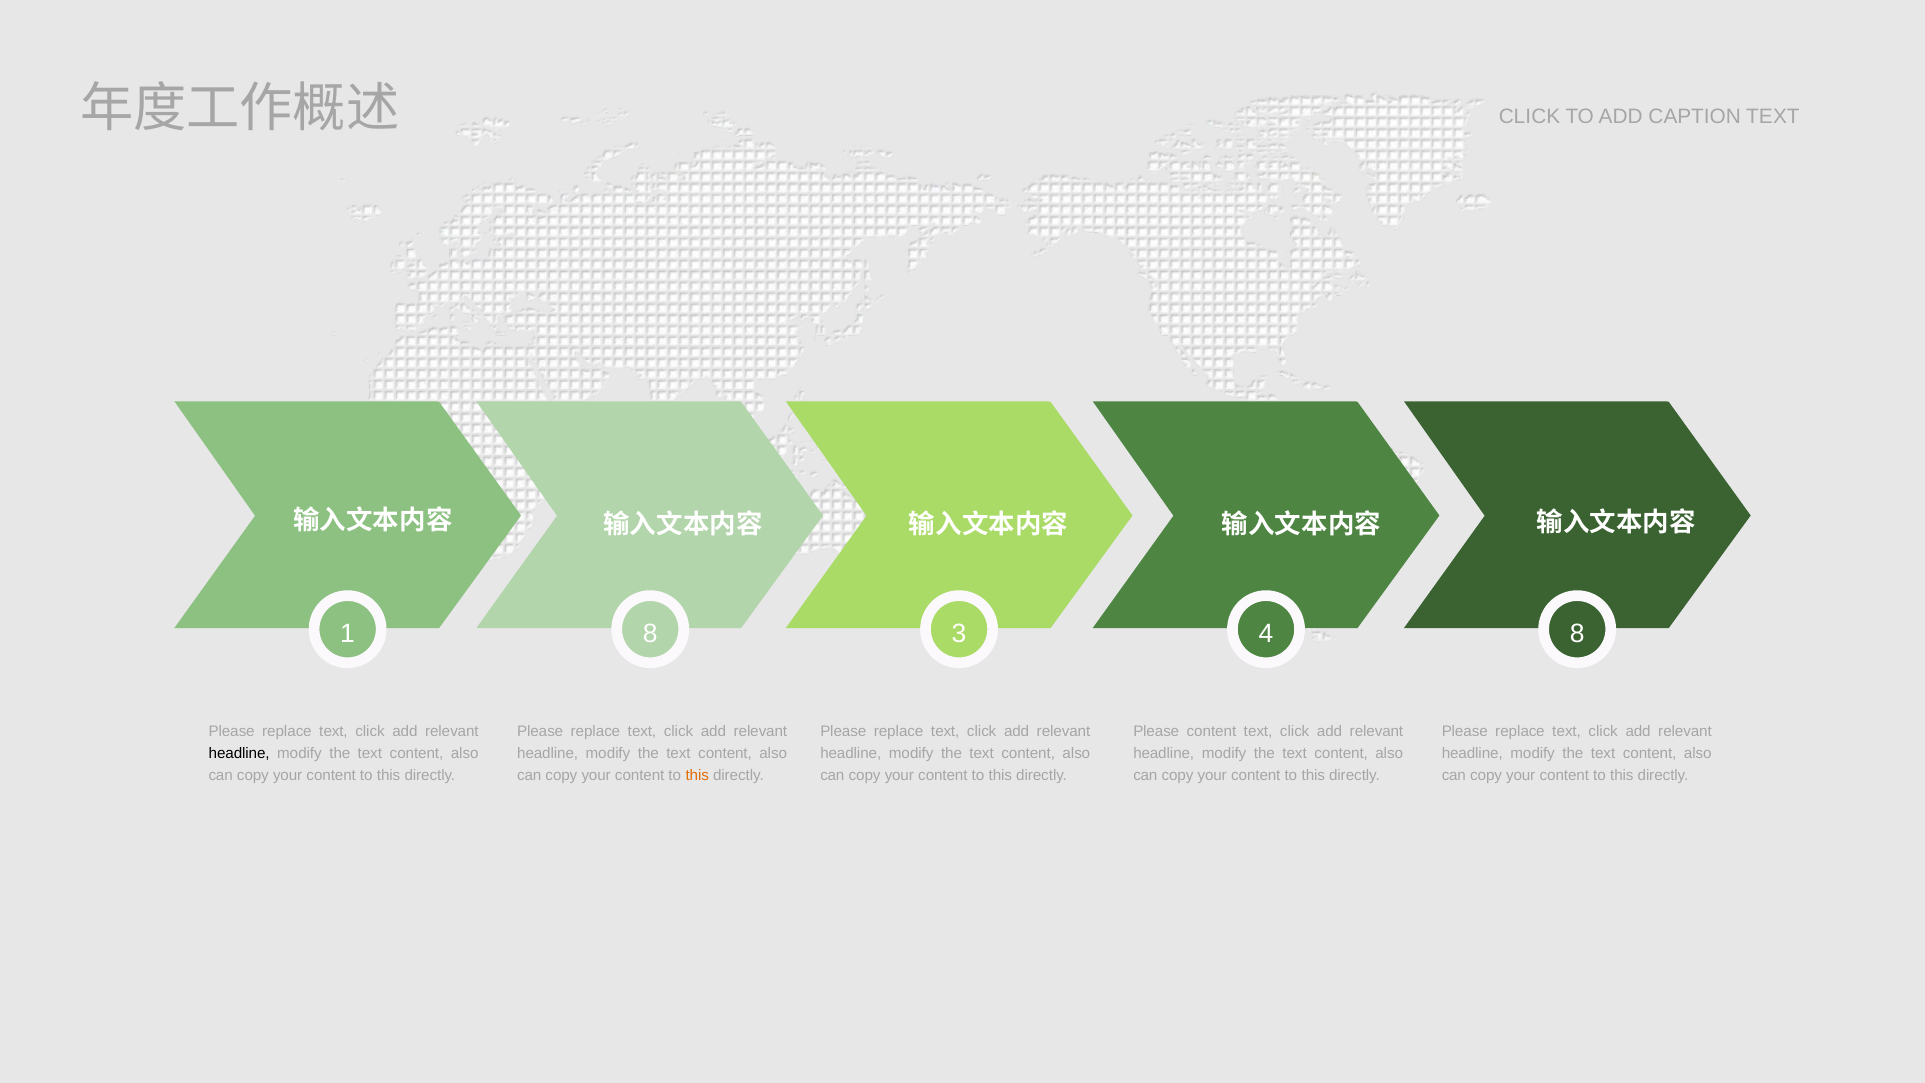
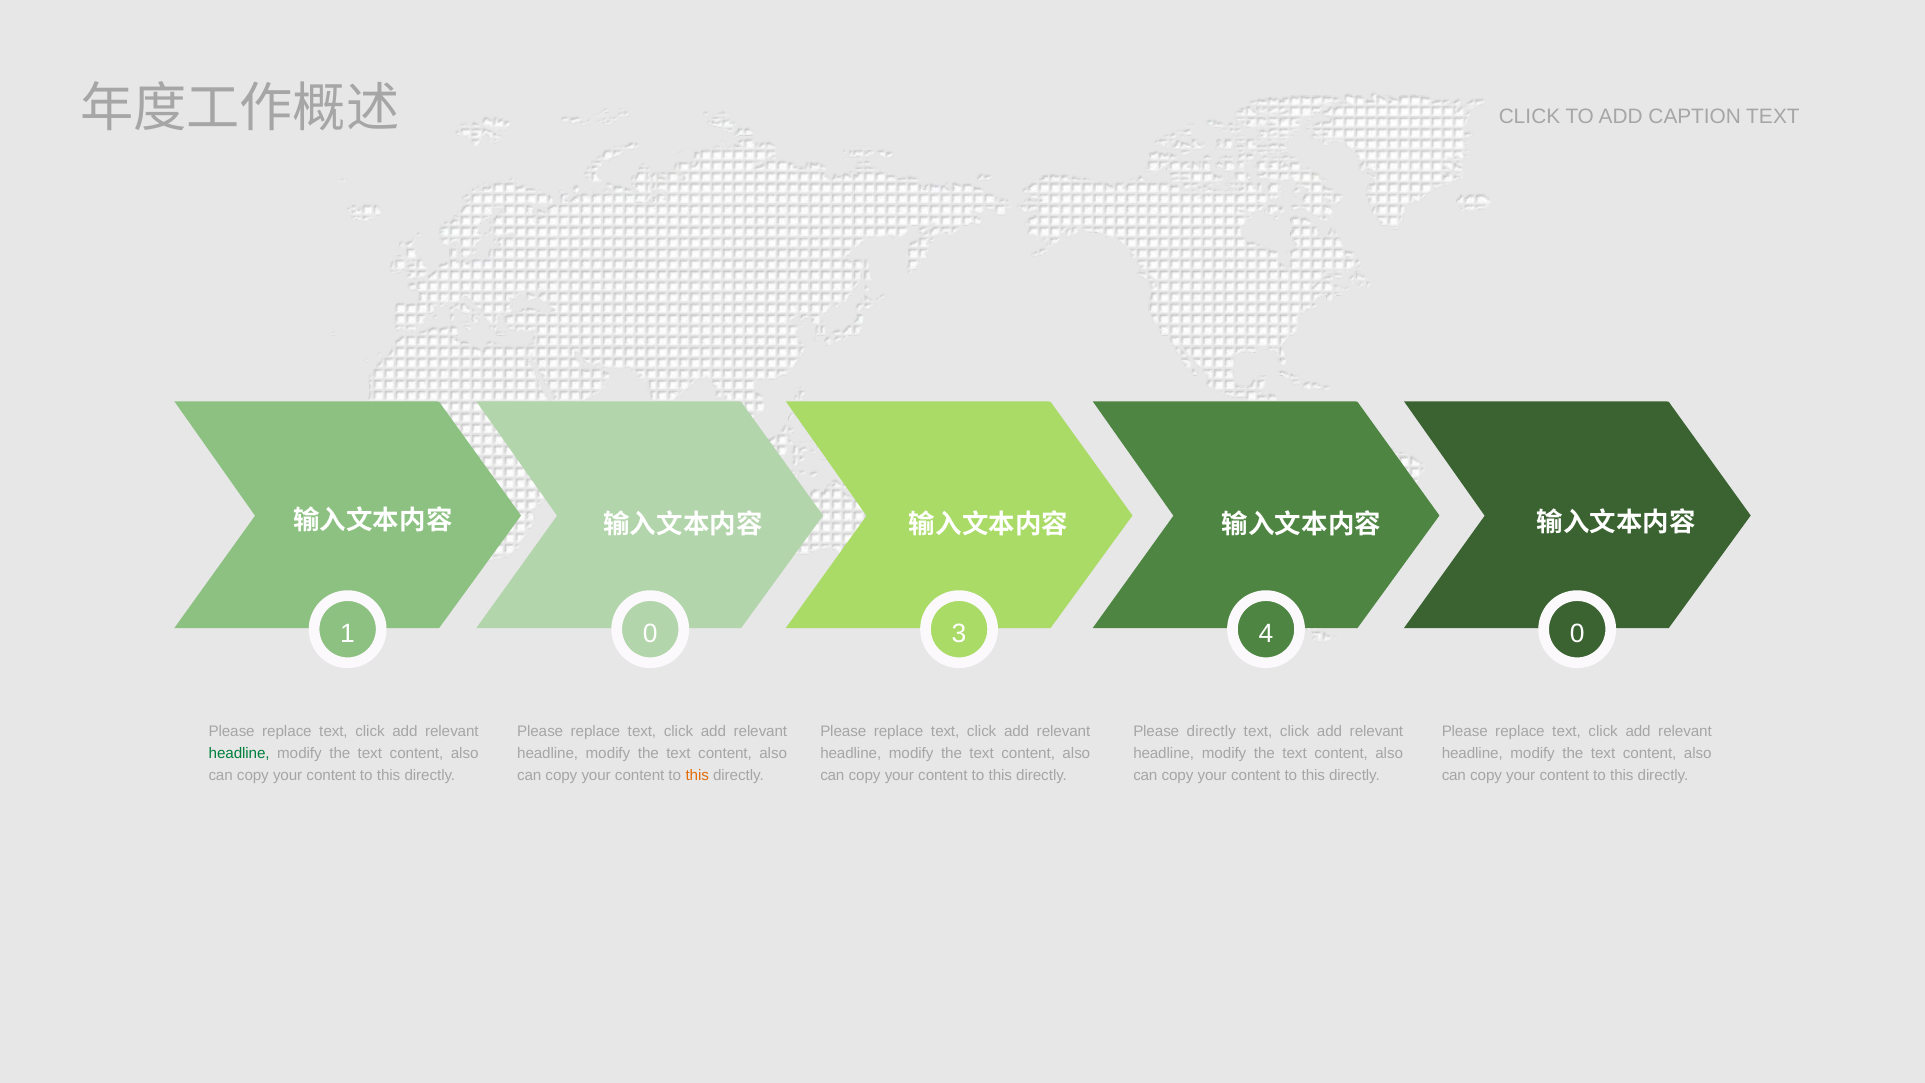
1 8: 8 -> 0
4 8: 8 -> 0
Please content: content -> directly
headline at (239, 753) colour: black -> green
